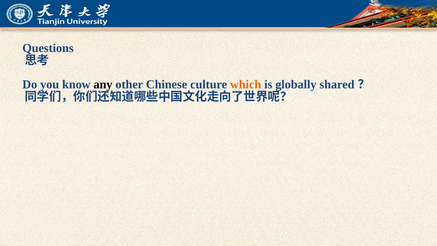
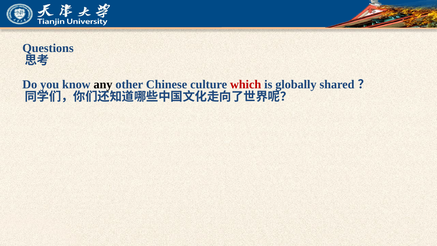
which colour: orange -> red
